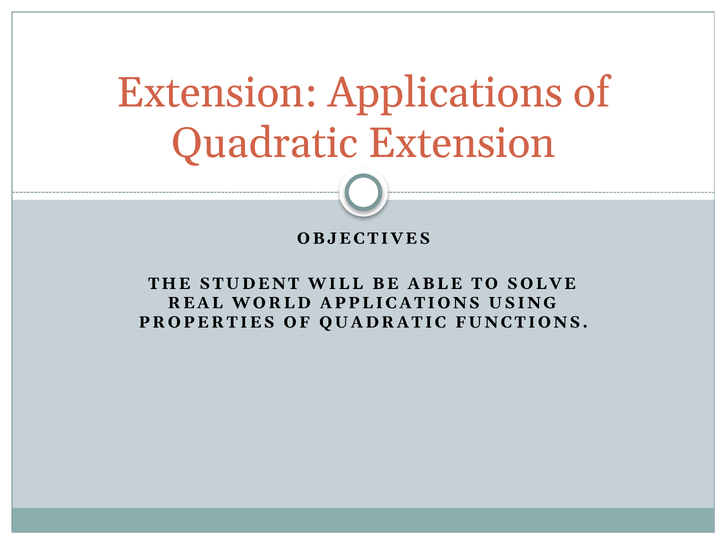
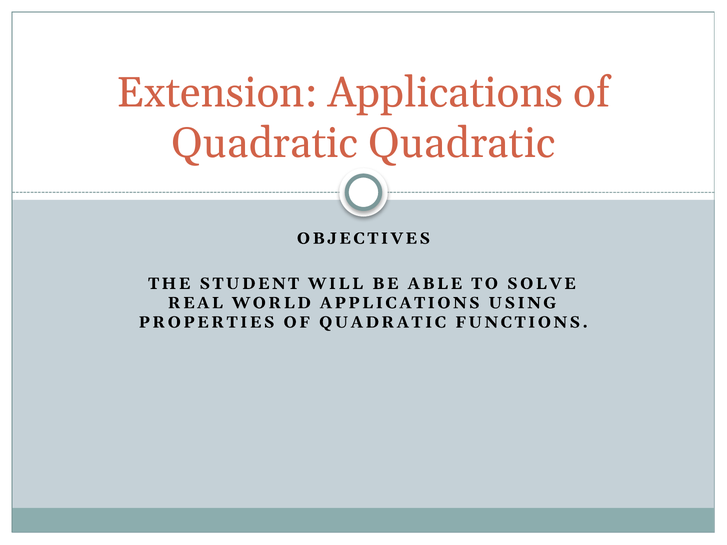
Quadratic Extension: Extension -> Quadratic
